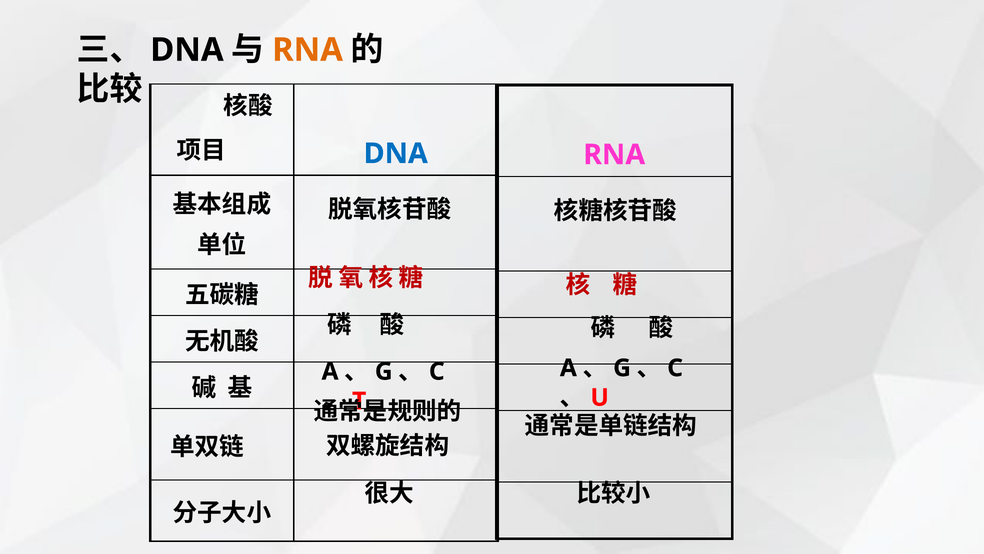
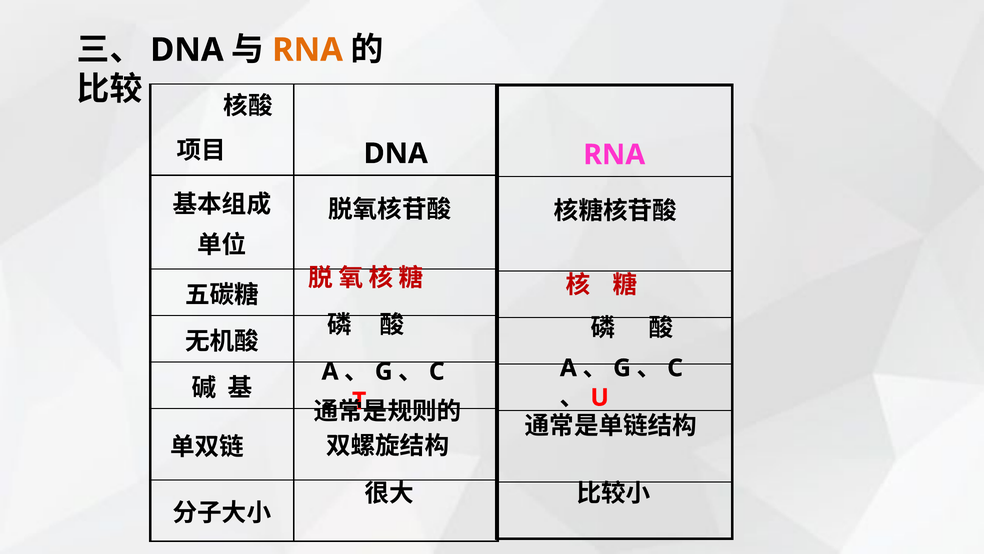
DNA at (396, 153) colour: blue -> black
